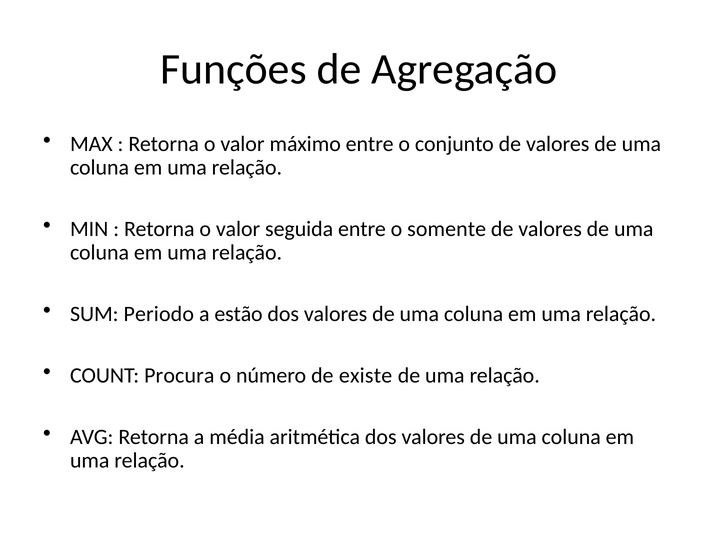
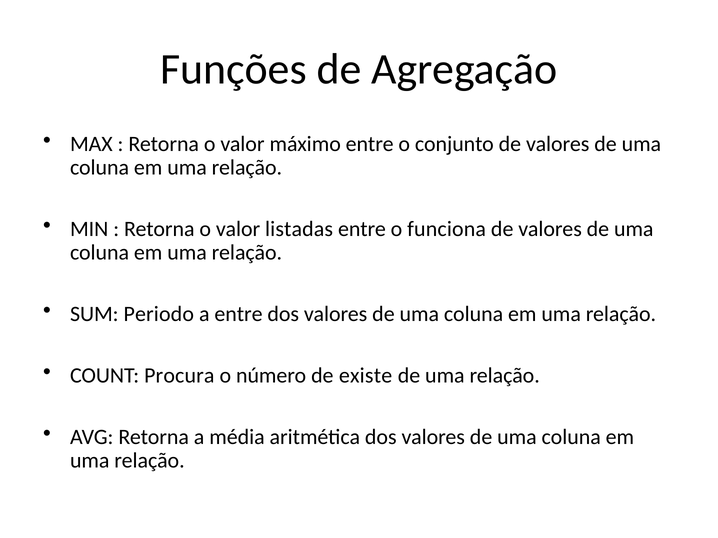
seguida: seguida -> listadas
somente: somente -> funciona
a estão: estão -> entre
